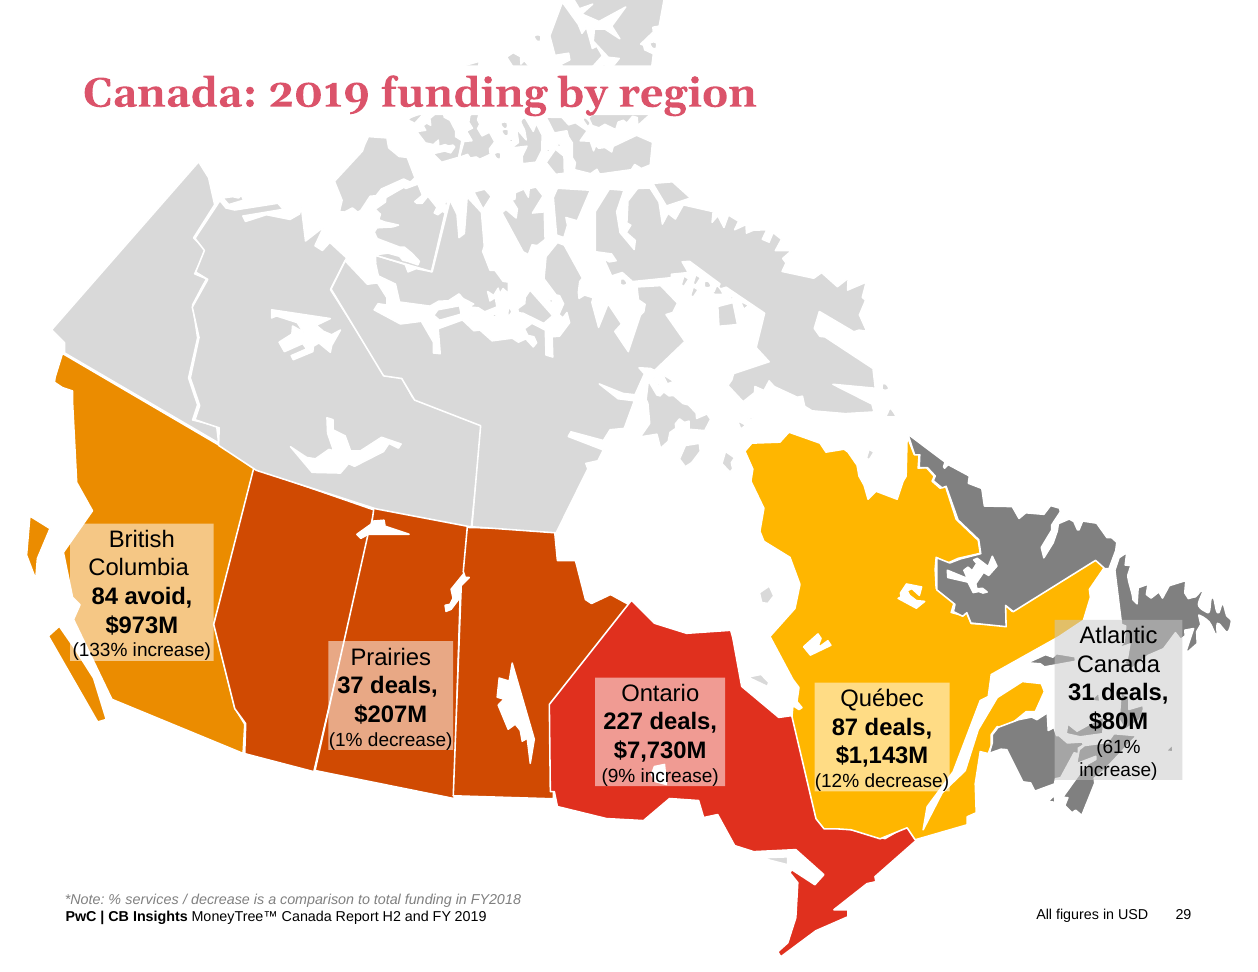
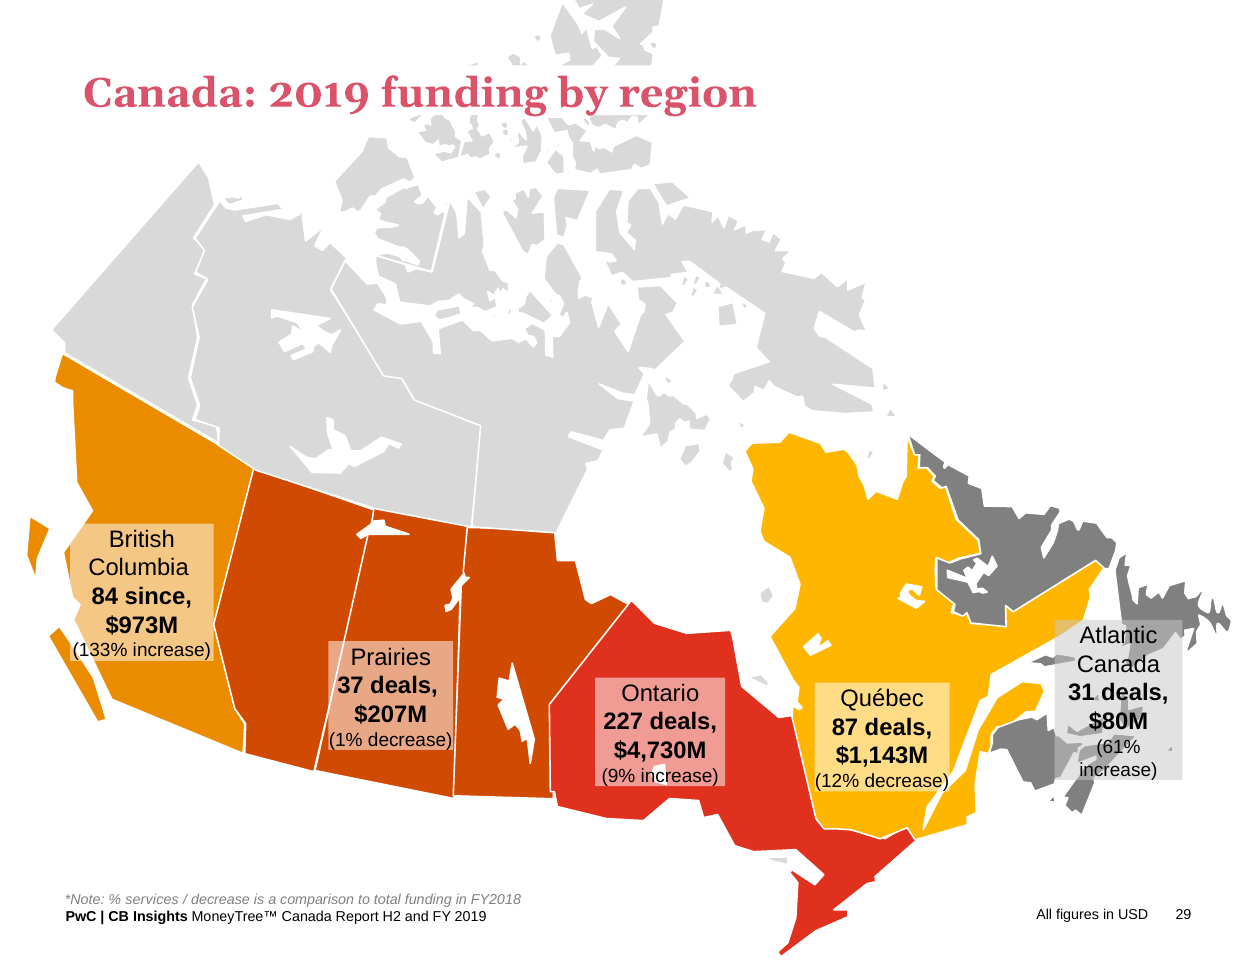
avoid: avoid -> since
$7,730M: $7,730M -> $4,730M
